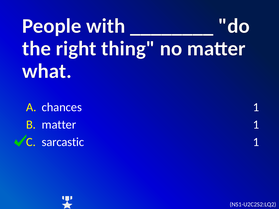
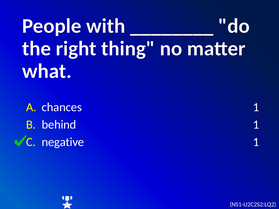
matter at (59, 125): matter -> behind
sarcastic: sarcastic -> negative
